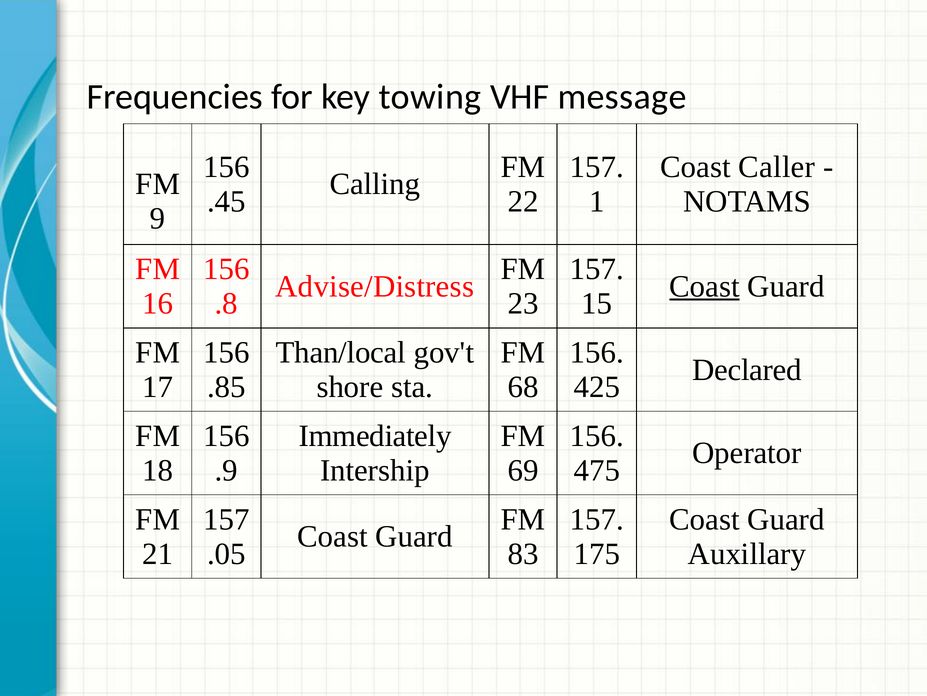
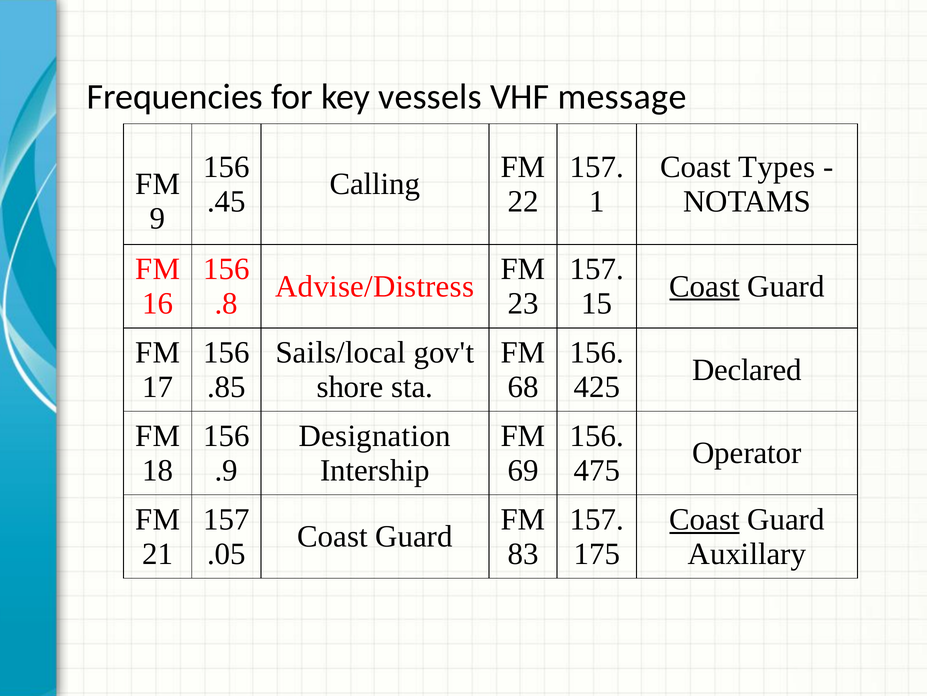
towing: towing -> vessels
Caller: Caller -> Types
Than/local: Than/local -> Sails/local
Immediately: Immediately -> Designation
Coast at (704, 519) underline: none -> present
